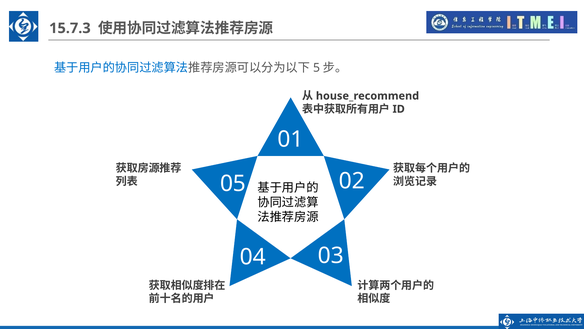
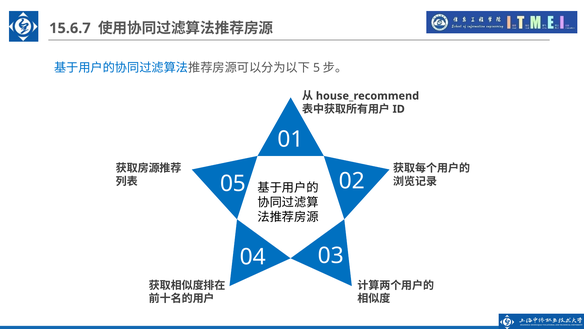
15.7.3: 15.7.3 -> 15.6.7
